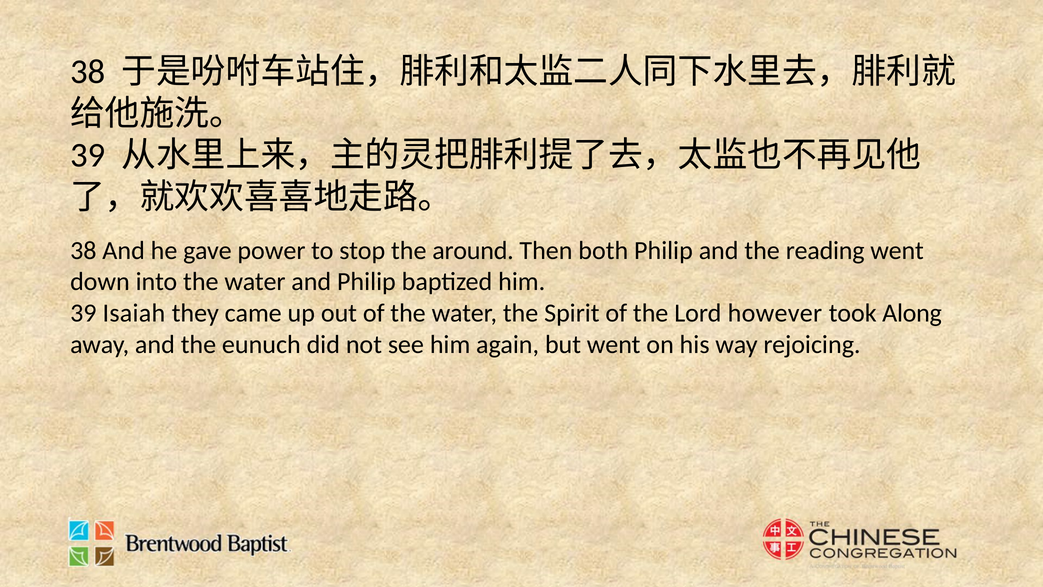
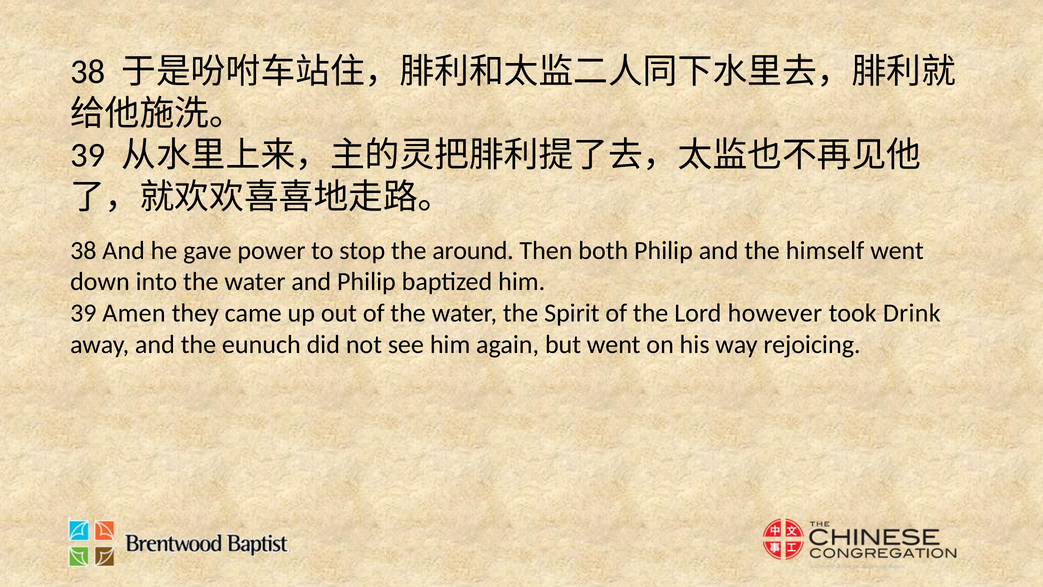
reading: reading -> himself
Isaiah: Isaiah -> Amen
Along: Along -> Drink
